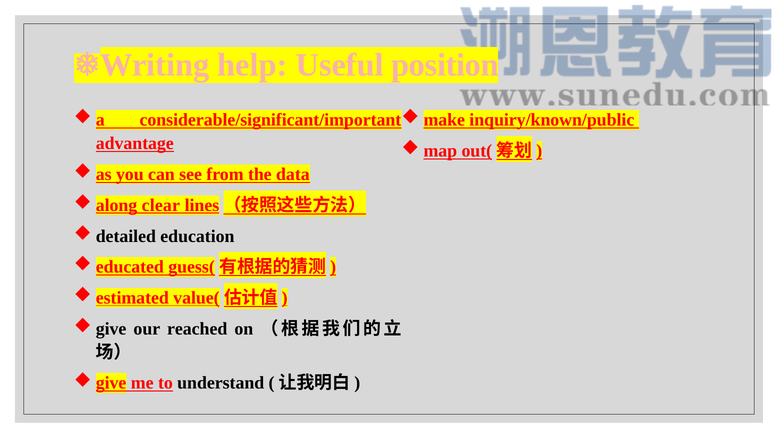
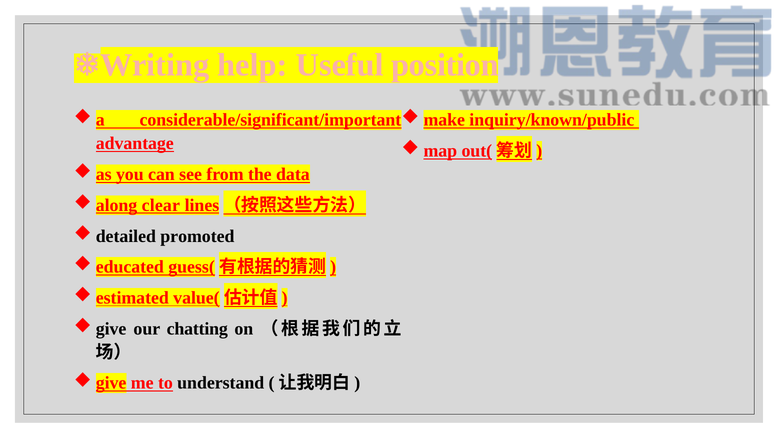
education: education -> promoted
reached: reached -> chatting
